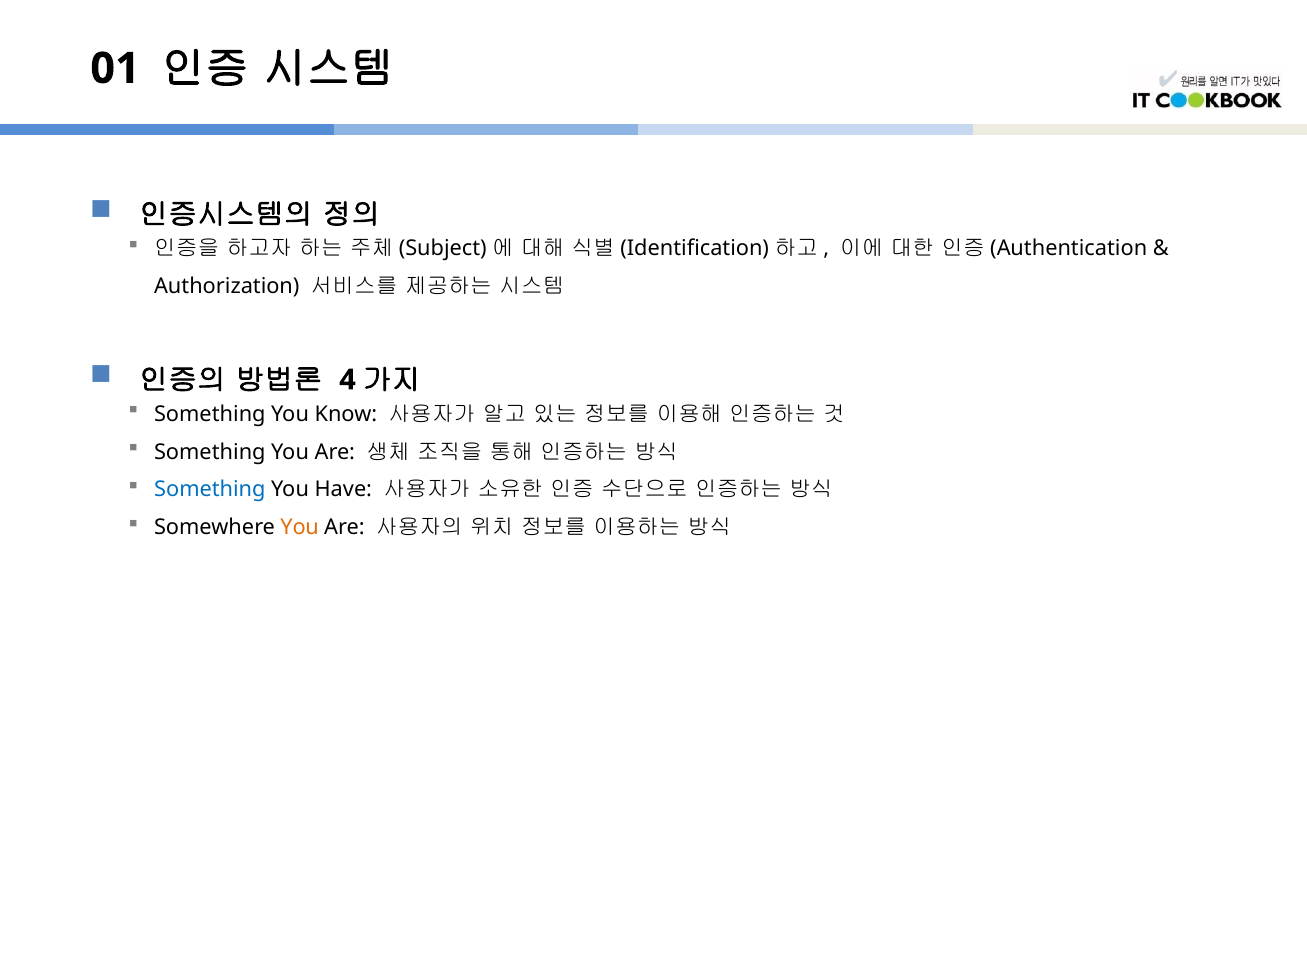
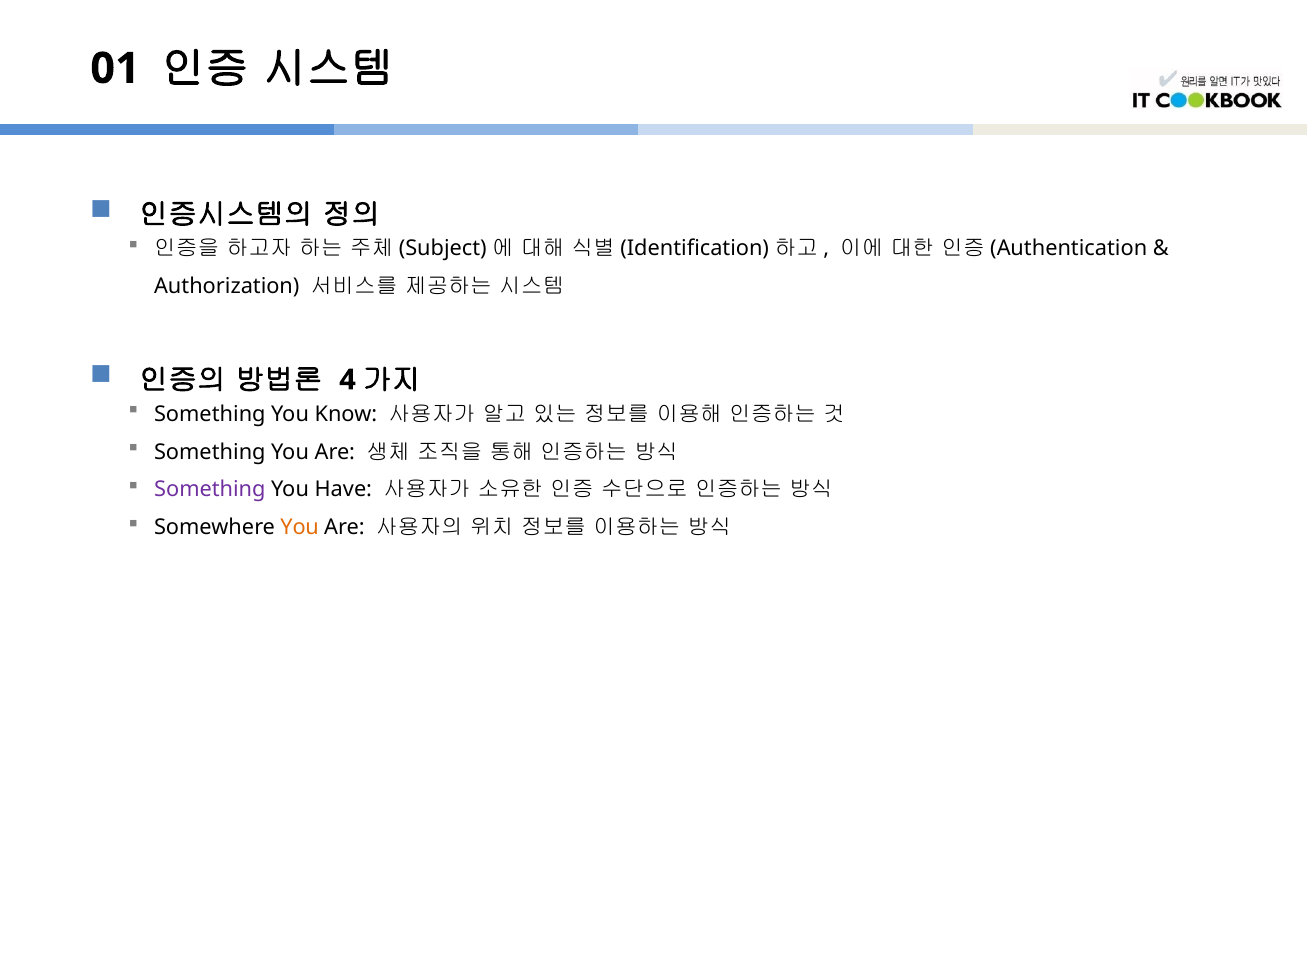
Something at (210, 490) colour: blue -> purple
